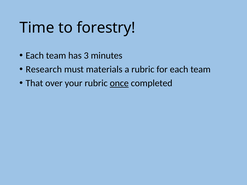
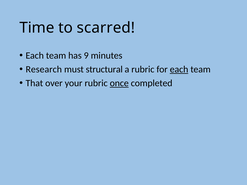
forestry: forestry -> scarred
3: 3 -> 9
materials: materials -> structural
each at (179, 69) underline: none -> present
